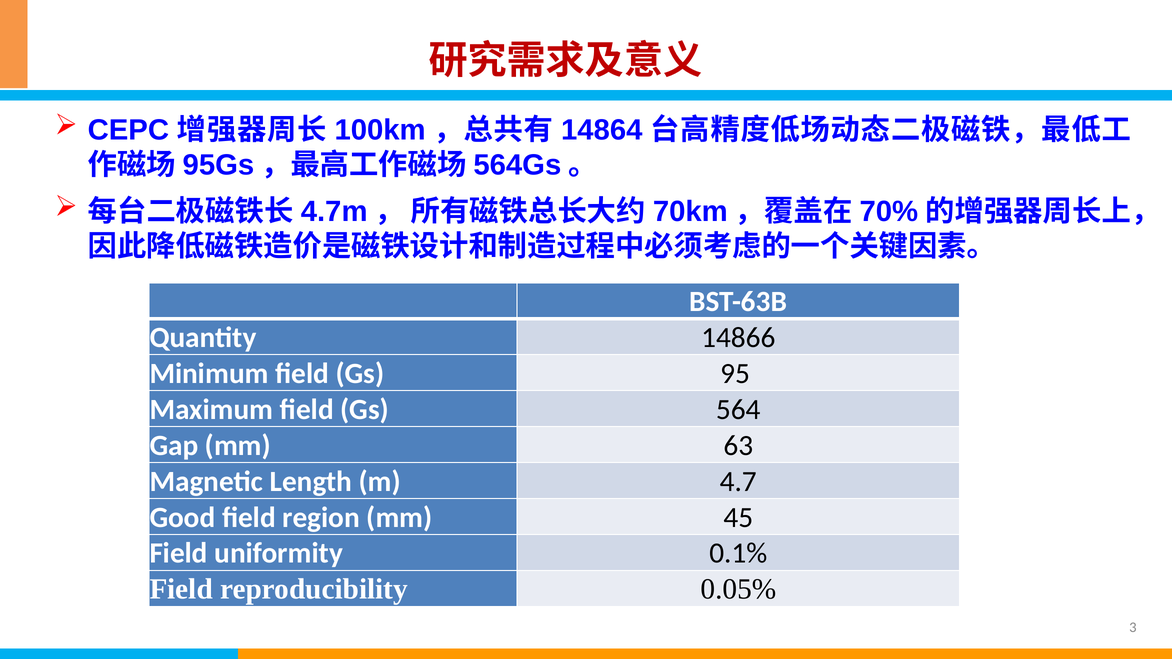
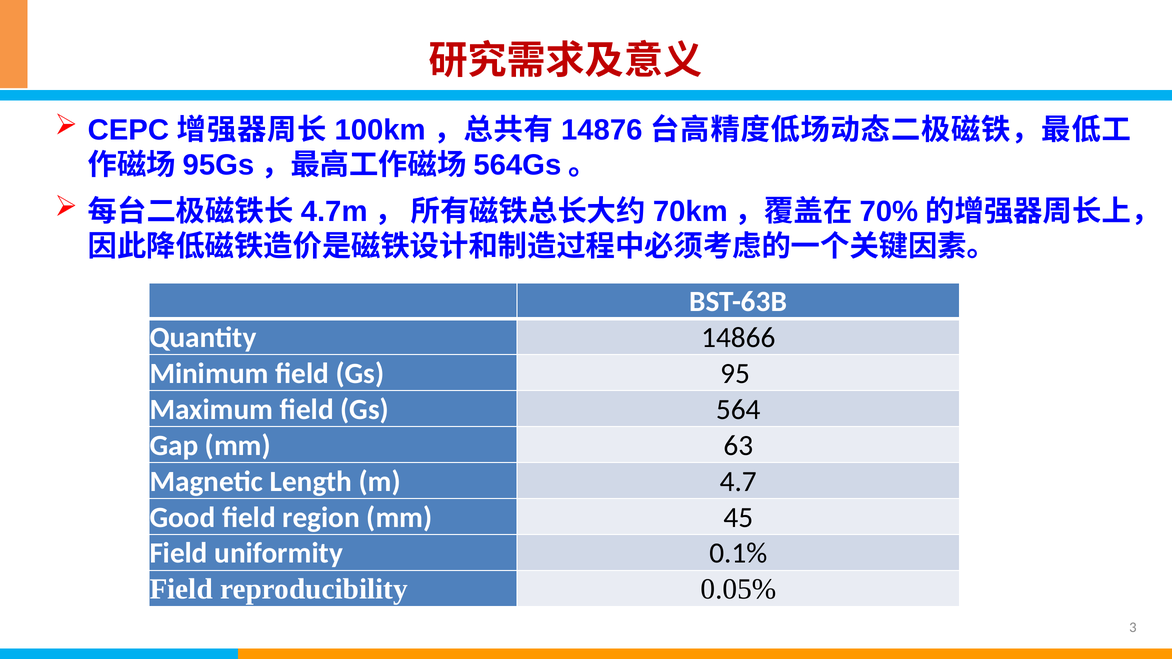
14864: 14864 -> 14876
